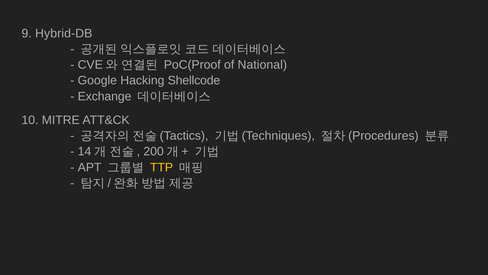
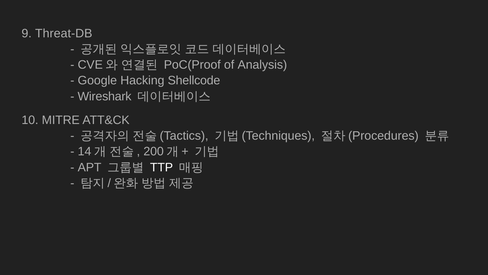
Hybrid-DB: Hybrid-DB -> Threat-DB
National: National -> Analysis
Exchange: Exchange -> Wireshark
TTP colour: yellow -> white
